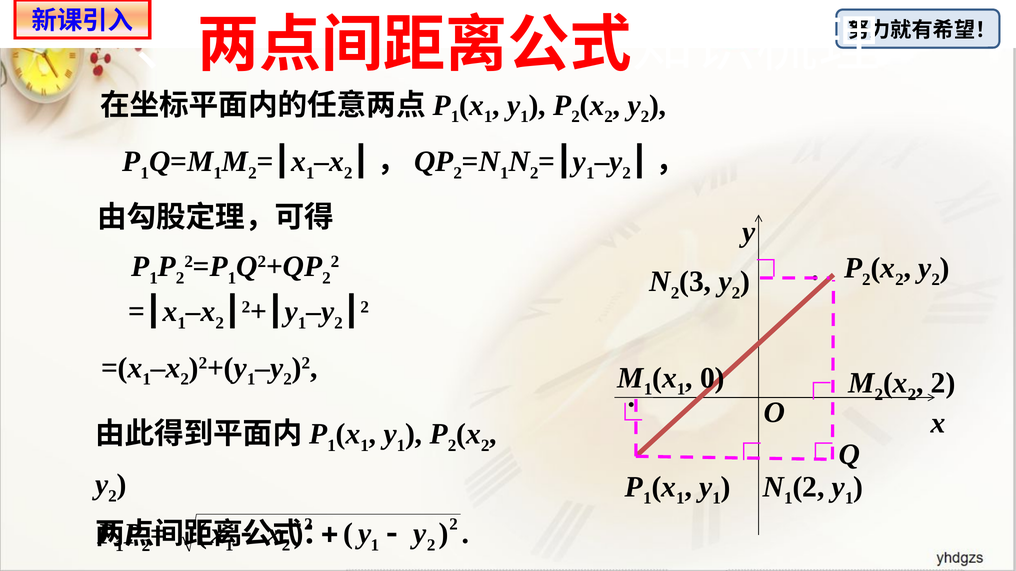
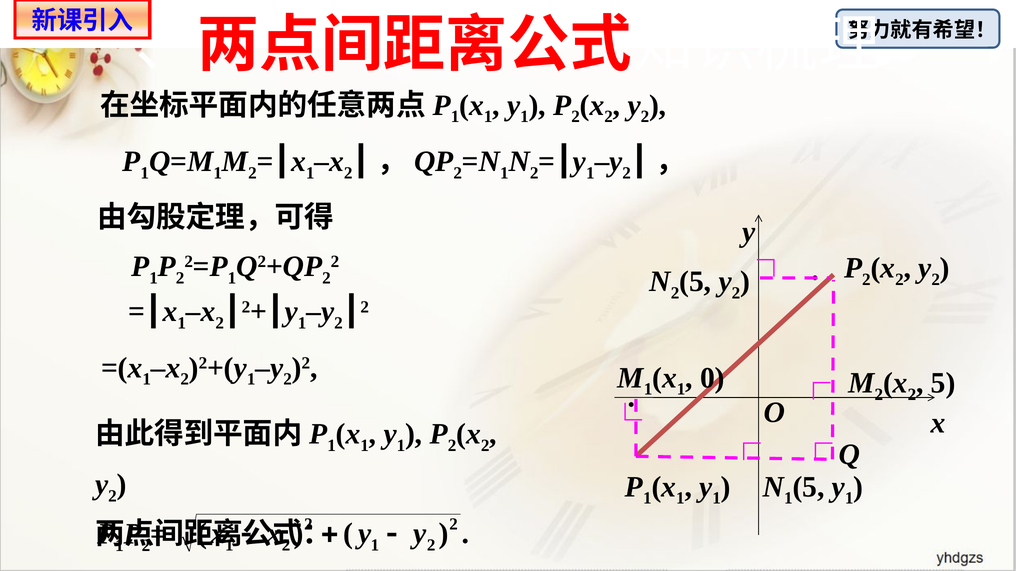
3 at (695, 282): 3 -> 5
2 at (943, 383): 2 -> 5
2 at (809, 487): 2 -> 5
